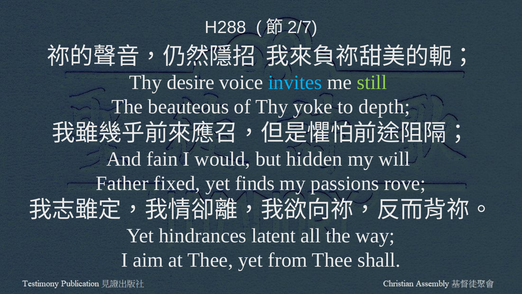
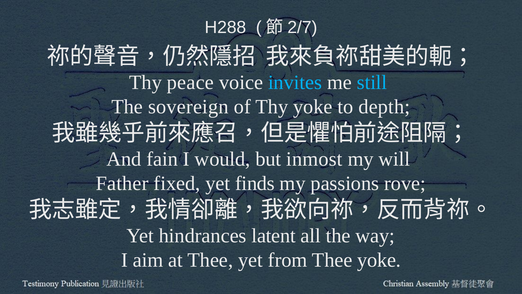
desire: desire -> peace
still colour: light green -> light blue
beauteous: beauteous -> sovereign
hidden: hidden -> inmost
Thee shall: shall -> yoke
